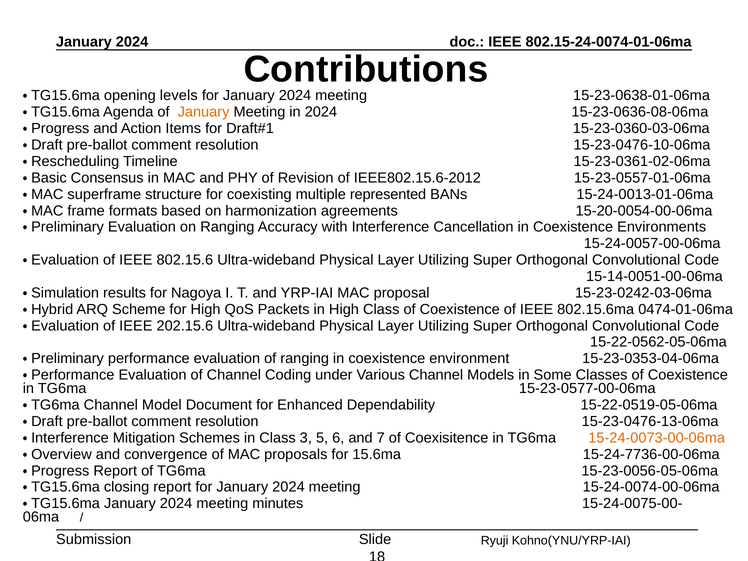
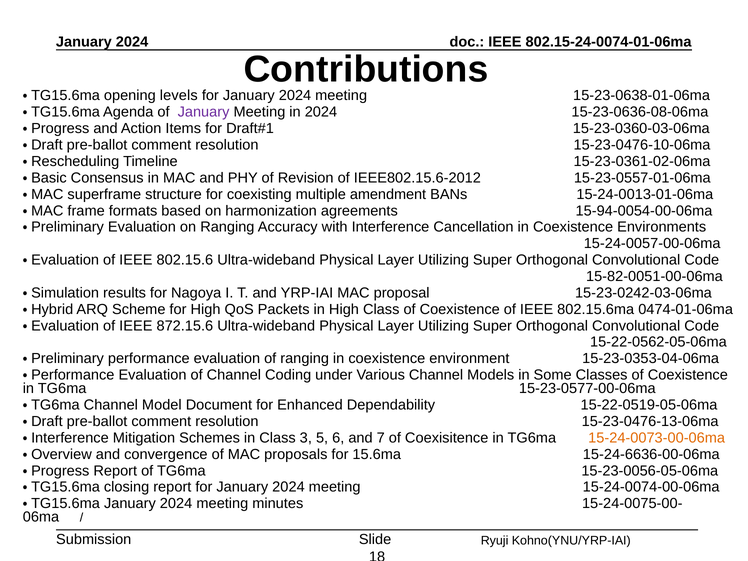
January at (204, 112) colour: orange -> purple
represented: represented -> amendment
15-20-0054-00-06ma: 15-20-0054-00-06ma -> 15-94-0054-00-06ma
15-14-0051-00-06ma: 15-14-0051-00-06ma -> 15-82-0051-00-06ma
202.15.6: 202.15.6 -> 872.15.6
15-24-7736-00-06ma: 15-24-7736-00-06ma -> 15-24-6636-00-06ma
